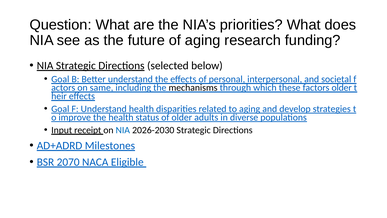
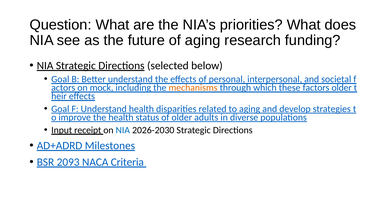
same: same -> mock
mechanisms colour: black -> orange
2070: 2070 -> 2093
Eligible: Eligible -> Criteria
